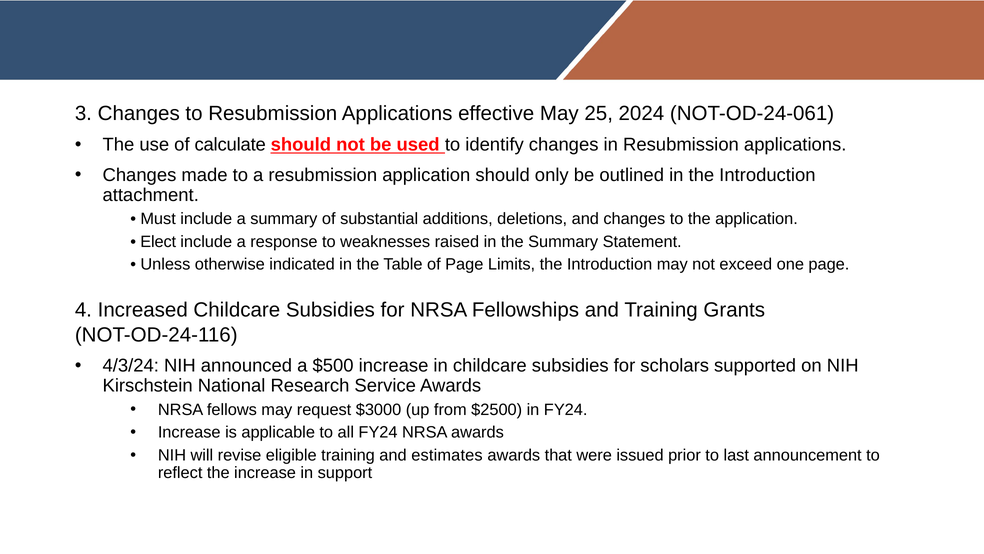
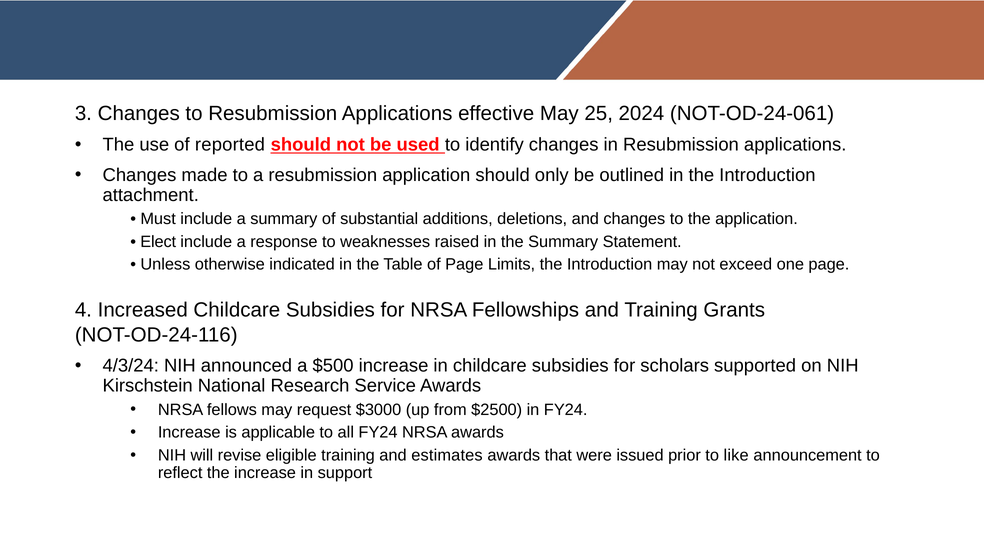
calculate: calculate -> reported
last: last -> like
